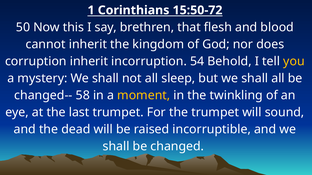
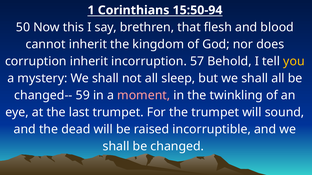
15:50-72: 15:50-72 -> 15:50-94
54: 54 -> 57
58: 58 -> 59
moment colour: yellow -> pink
